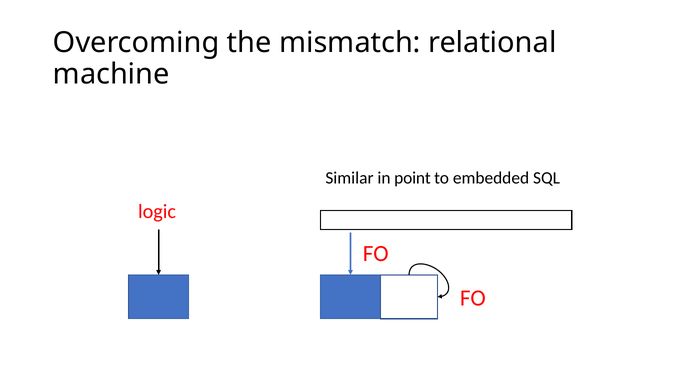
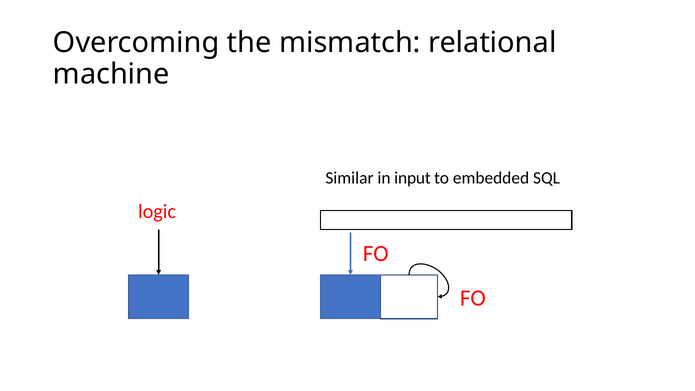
point: point -> input
